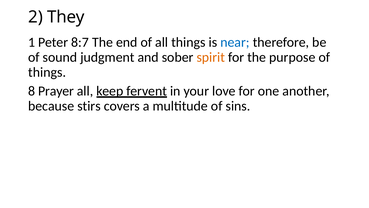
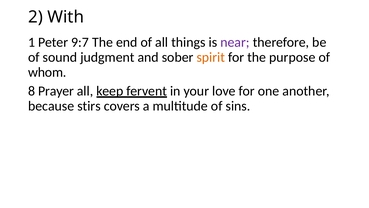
They: They -> With
8:7: 8:7 -> 9:7
near colour: blue -> purple
things at (47, 72): things -> whom
